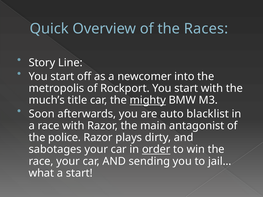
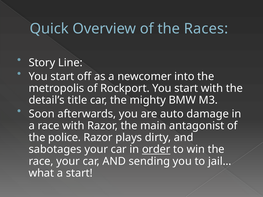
much’s: much’s -> detail’s
mighty underline: present -> none
blacklist: blacklist -> damage
